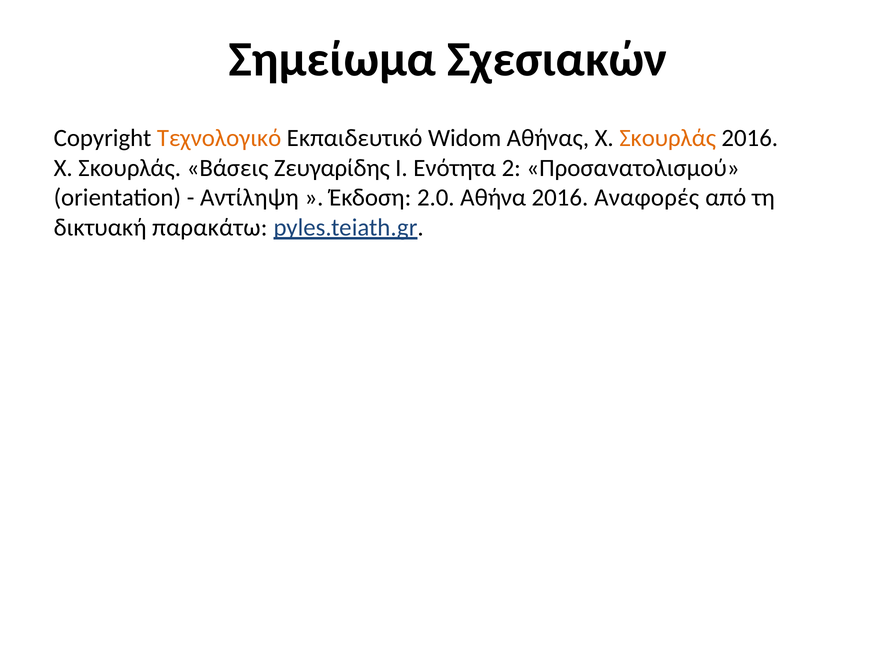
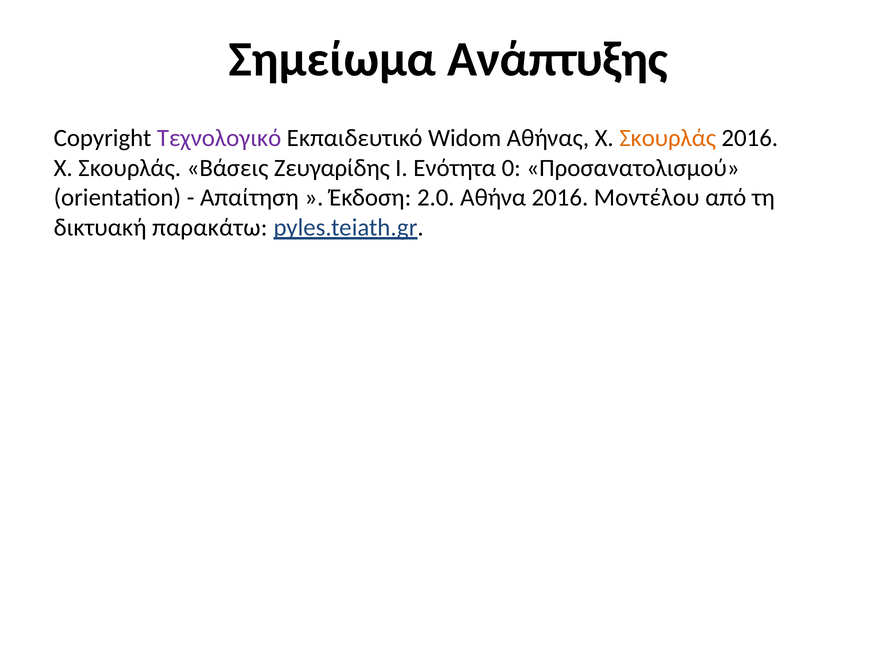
Σχεσιακών: Σχεσιακών -> Ανάπτυξης
Τεχνολογικό colour: orange -> purple
2: 2 -> 0
Αντίληψη: Αντίληψη -> Απαίτηση
Αναφορές: Αναφορές -> Μοντέλου
